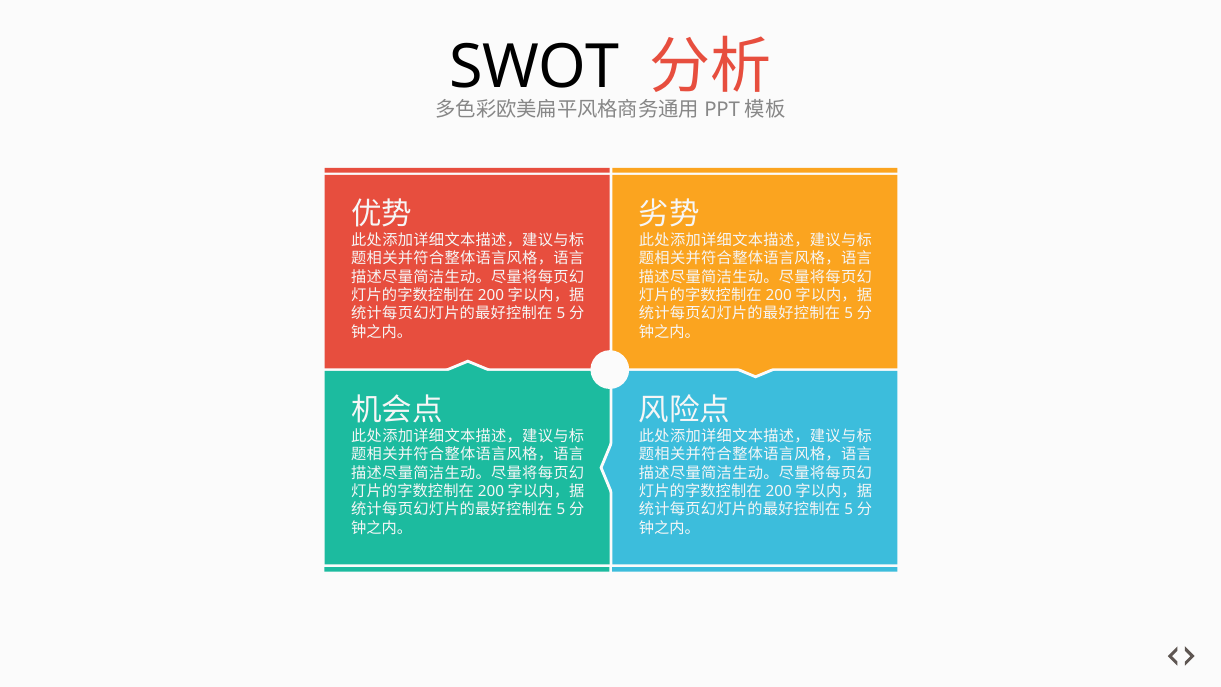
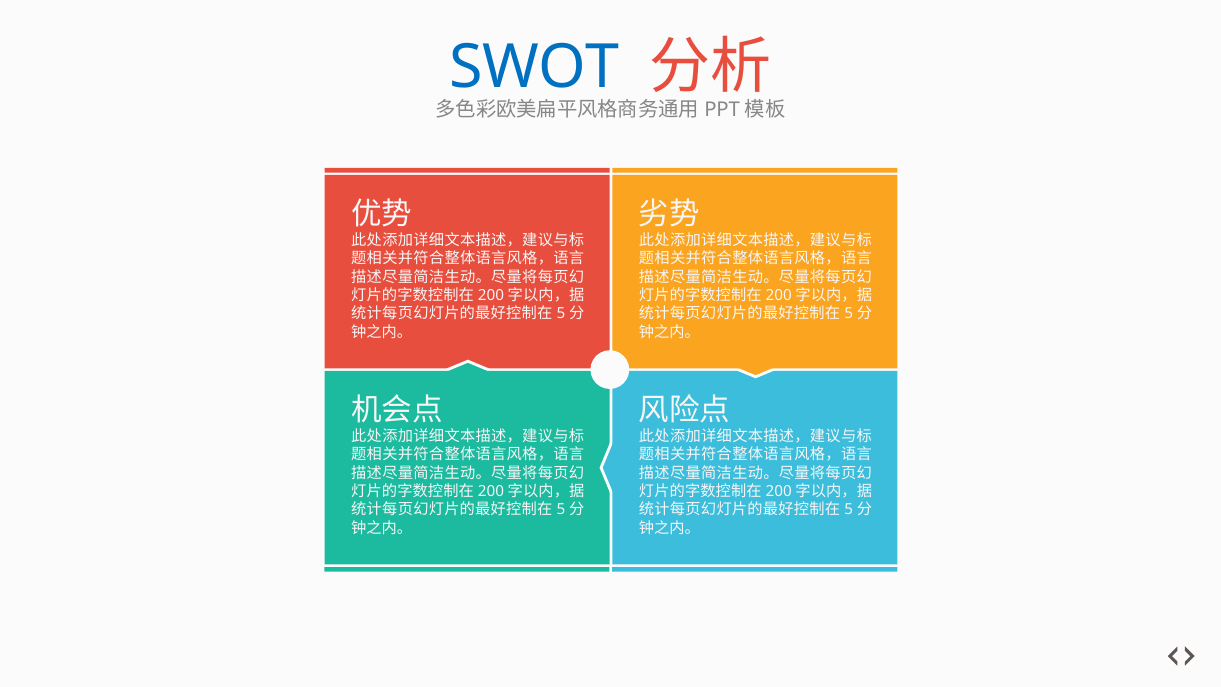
SWOT colour: black -> blue
